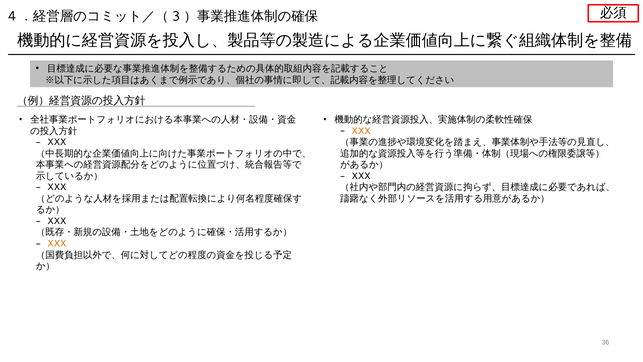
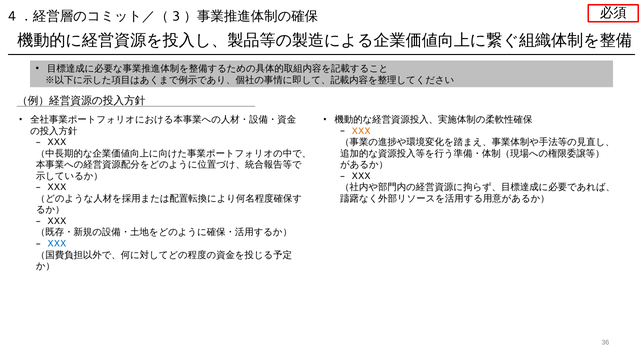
XXX at (57, 243) colour: orange -> blue
